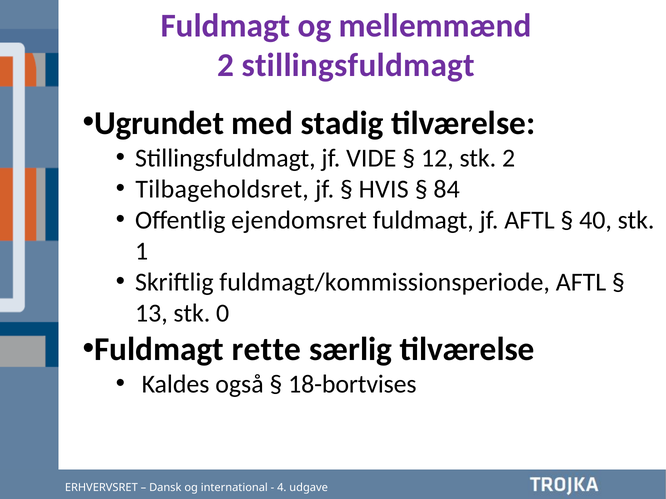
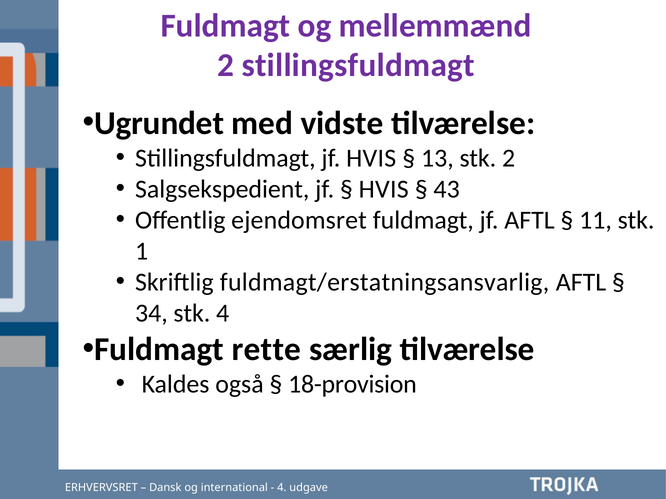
stadig: stadig -> vidste
jf VIDE: VIDE -> HVIS
12: 12 -> 13
Tilbageholdsret: Tilbageholdsret -> Salgsekspedient
84: 84 -> 43
40: 40 -> 11
fuldmagt/kommissionsperiode: fuldmagt/kommissionsperiode -> fuldmagt/erstatningsansvarlig
13: 13 -> 34
stk 0: 0 -> 4
18-bortvises: 18-bortvises -> 18-provision
